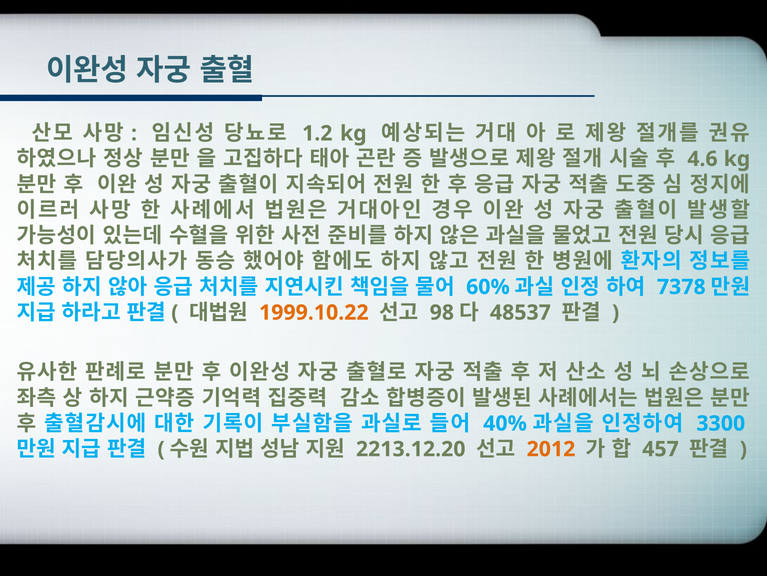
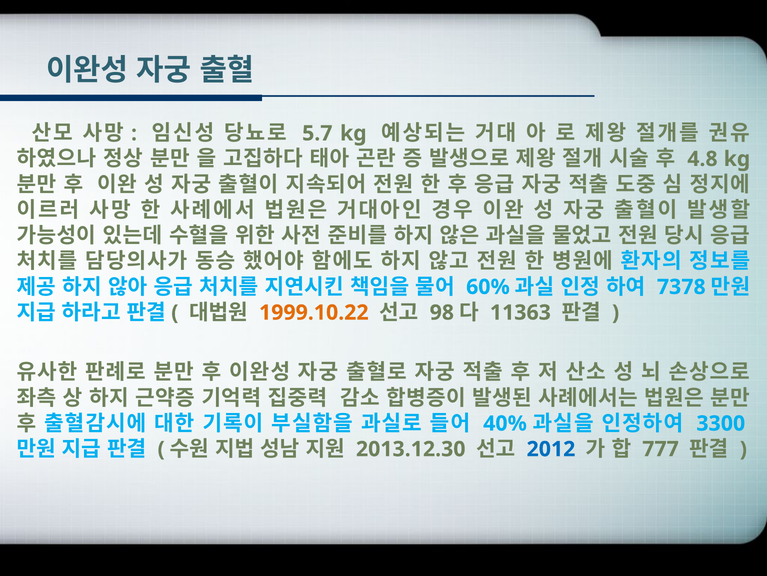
1.2: 1.2 -> 5.7
4.6: 4.6 -> 4.8
48537: 48537 -> 11363
2213.12.20: 2213.12.20 -> 2013.12.30
2012 colour: orange -> blue
457: 457 -> 777
